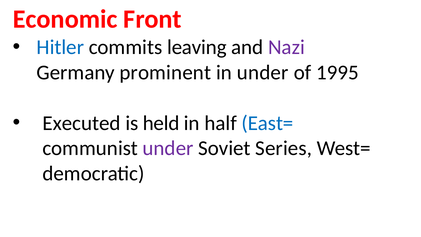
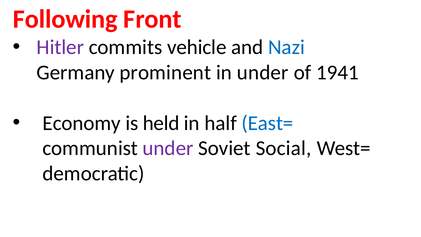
Economic: Economic -> Following
Hitler colour: blue -> purple
leaving: leaving -> vehicle
Nazi colour: purple -> blue
1995: 1995 -> 1941
Executed: Executed -> Economy
Series: Series -> Social
